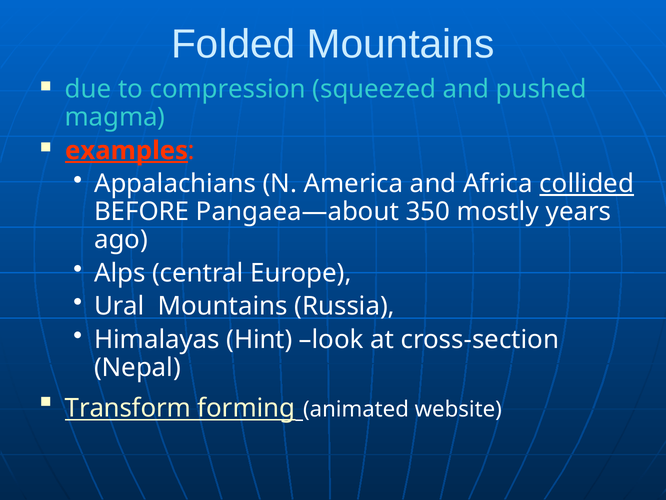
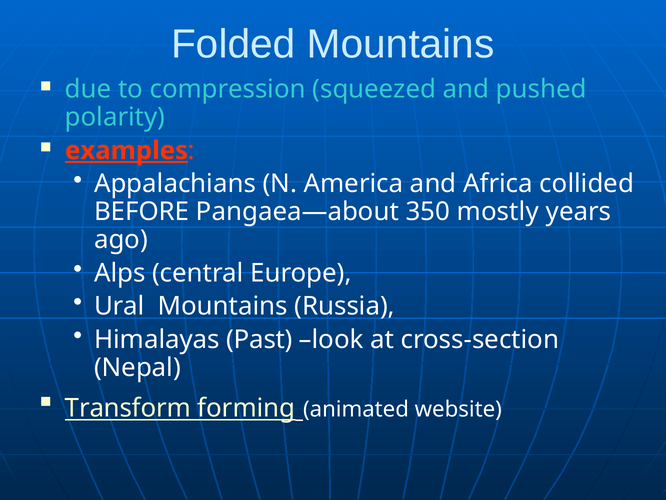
magma: magma -> polarity
collided underline: present -> none
Hint: Hint -> Past
